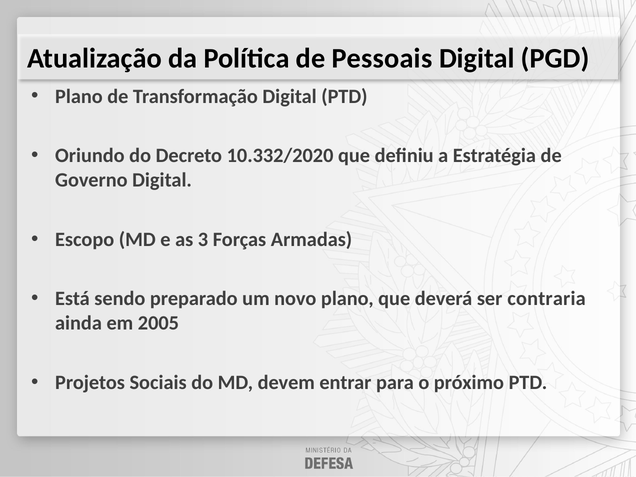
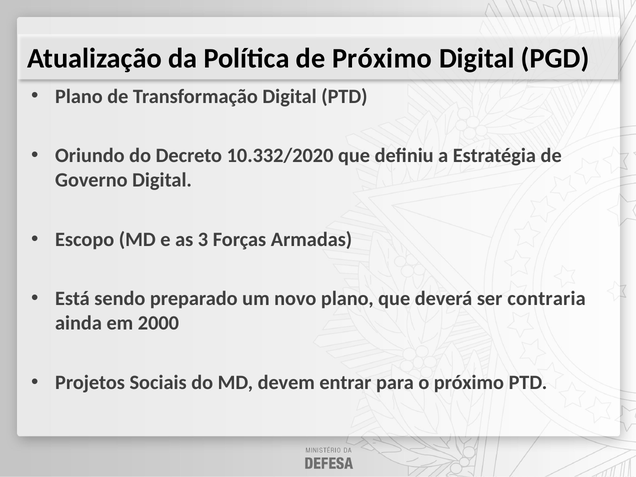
de Pessoais: Pessoais -> Próximo
2005: 2005 -> 2000
